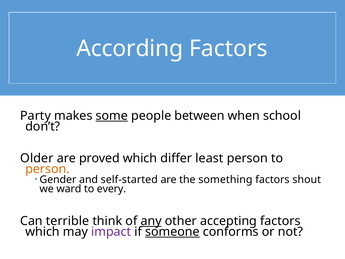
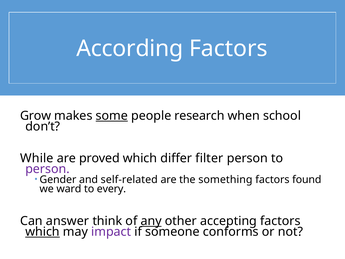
Party: Party -> Grow
between: between -> research
Older: Older -> While
least: least -> filter
person at (47, 169) colour: orange -> purple
self-started: self-started -> self-related
shout: shout -> found
terrible: terrible -> answer
which at (43, 231) underline: none -> present
someone underline: present -> none
